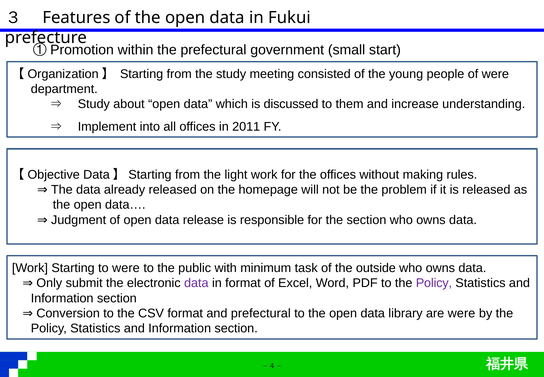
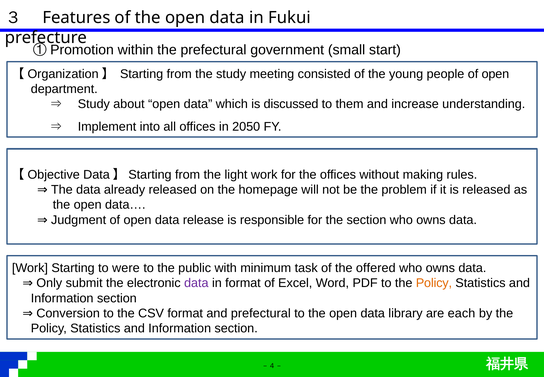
people of were: were -> open
2011: 2011 -> 2050
outside: outside -> offered
Policy at (434, 283) colour: purple -> orange
are were: were -> each
